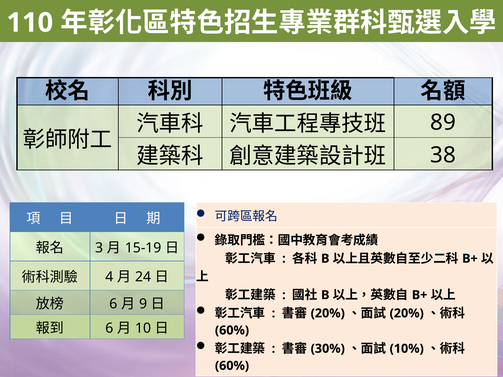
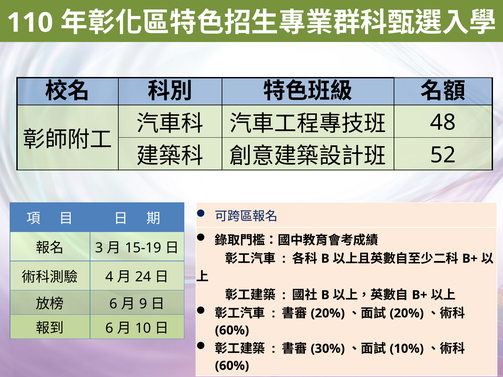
89: 89 -> 48
38: 38 -> 52
